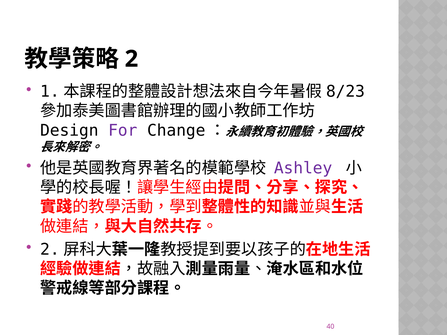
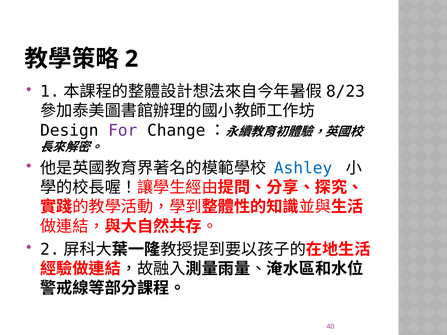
Ashley colour: purple -> blue
